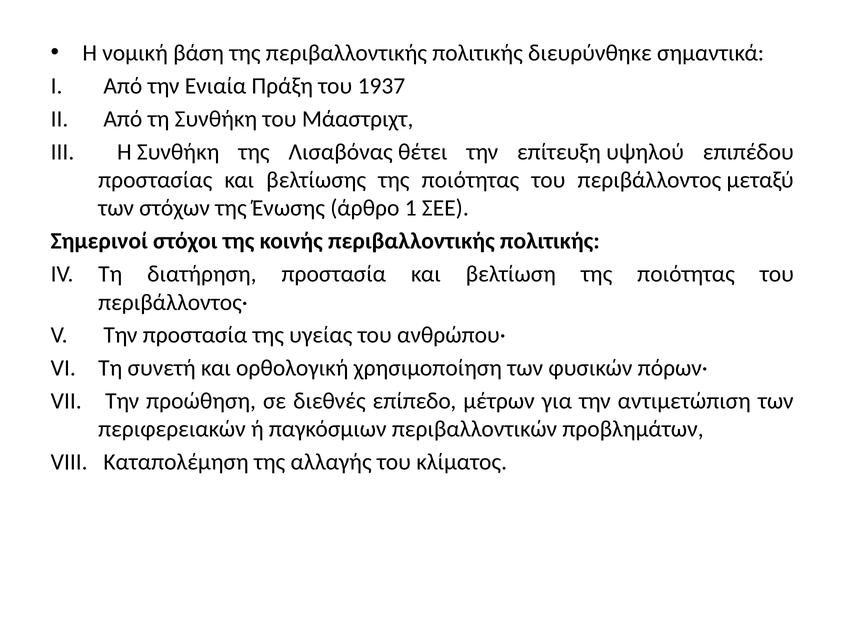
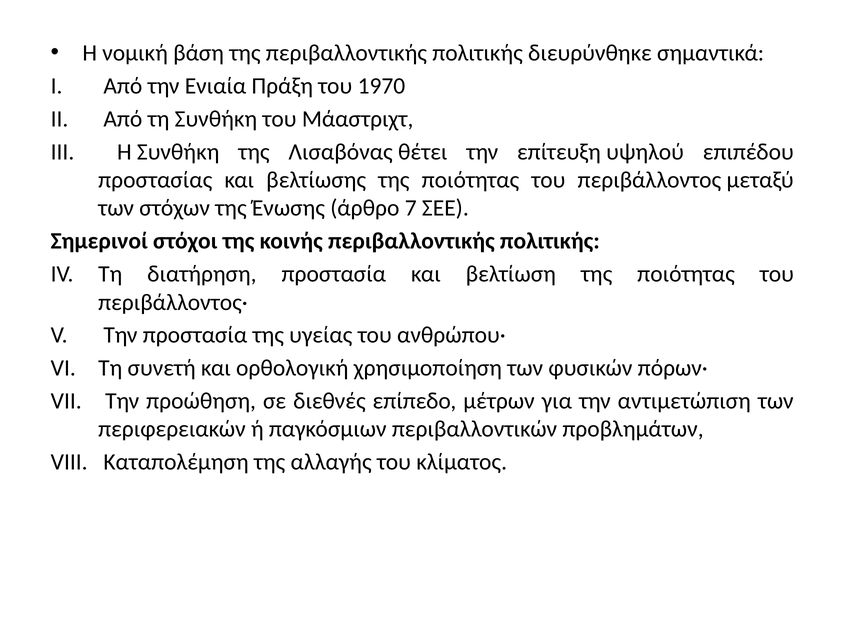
1937: 1937 -> 1970
1: 1 -> 7
